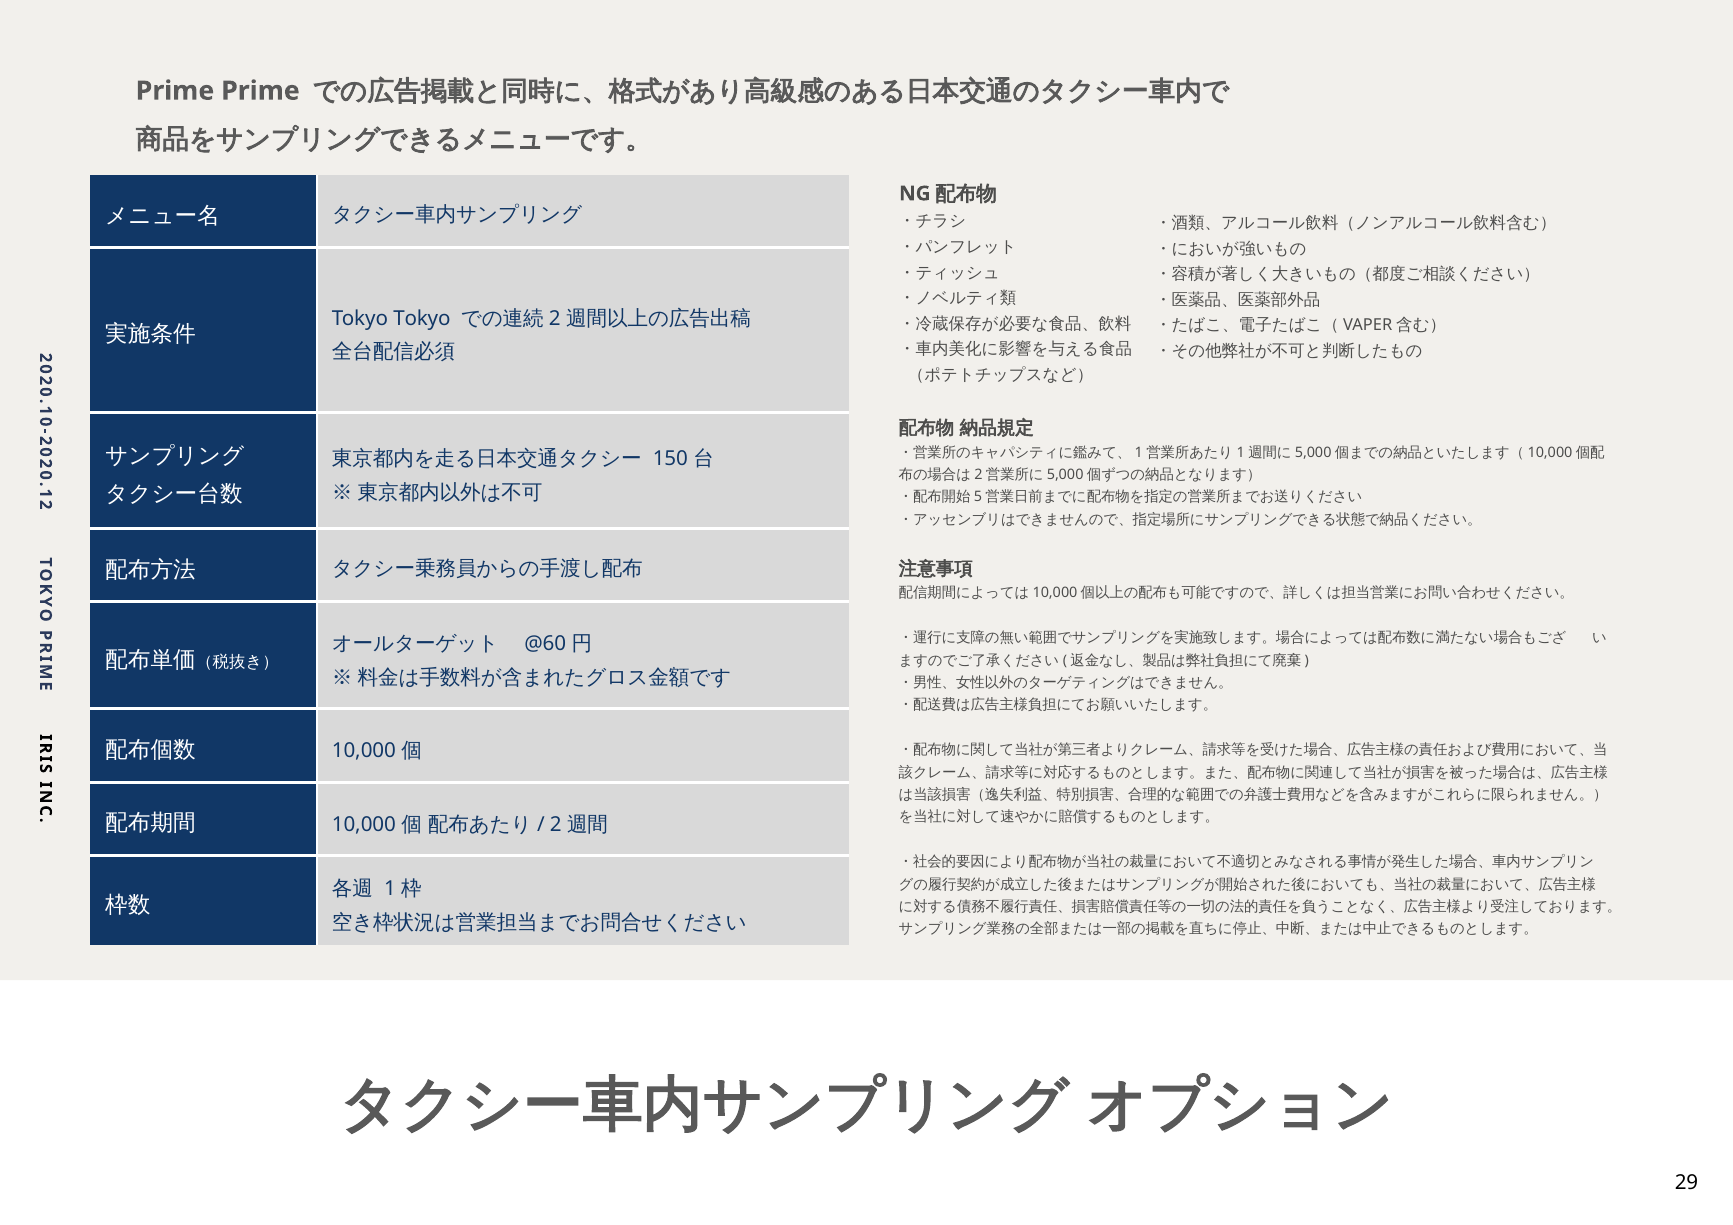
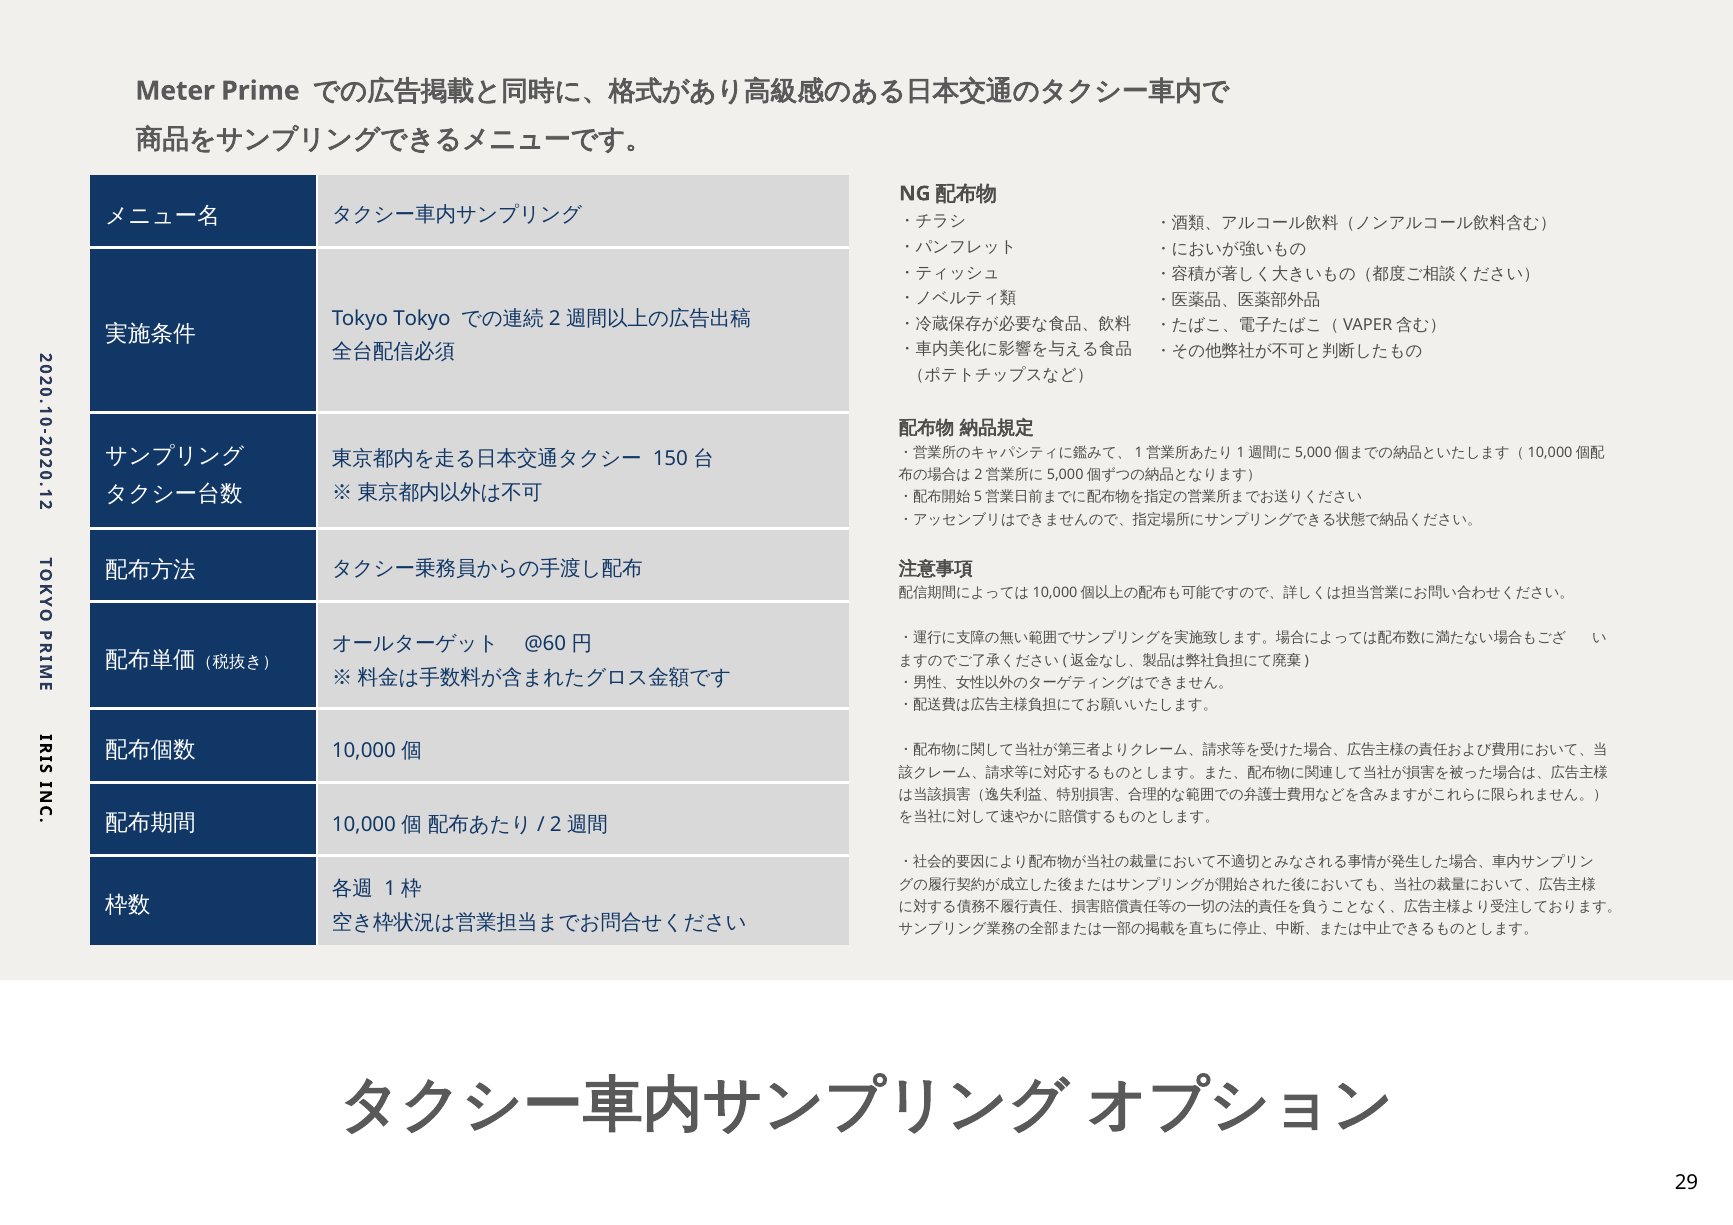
Prime at (175, 91): Prime -> Meter
